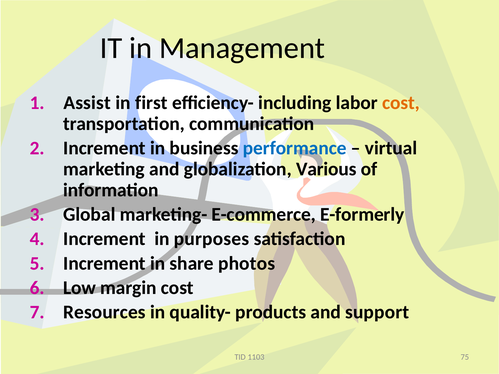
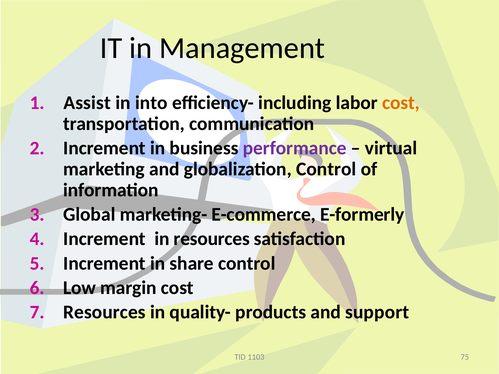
first: first -> into
performance colour: blue -> purple
globalization Various: Various -> Control
in purposes: purposes -> resources
share photos: photos -> control
